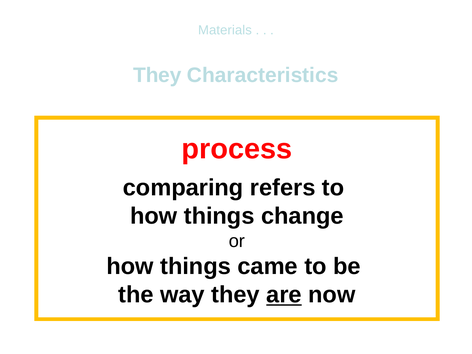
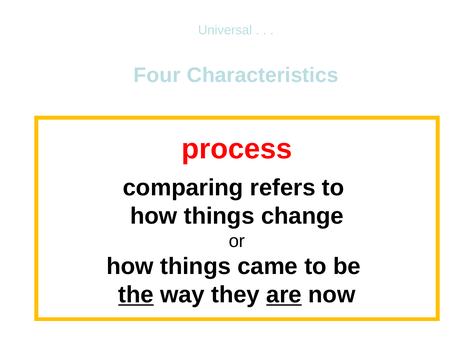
Materials: Materials -> Universal
They at (157, 75): They -> Four
the underline: none -> present
